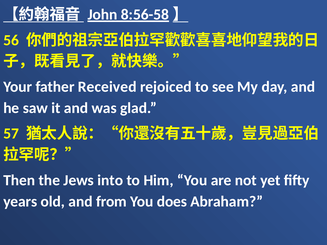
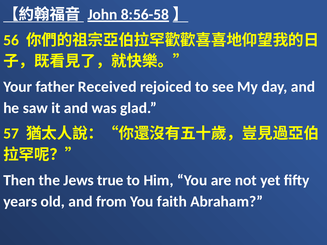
into: into -> true
does: does -> faith
